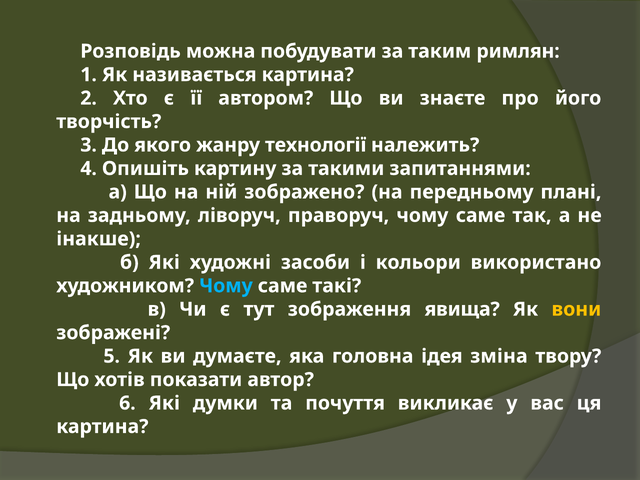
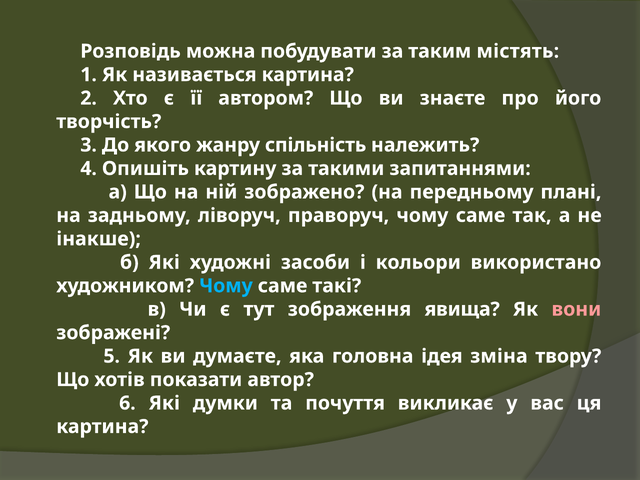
римлян: римлян -> містять
технології: технології -> спільність
вони colour: yellow -> pink
